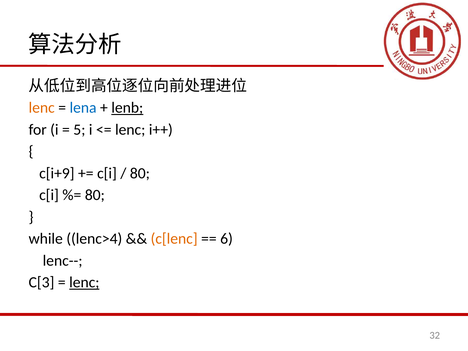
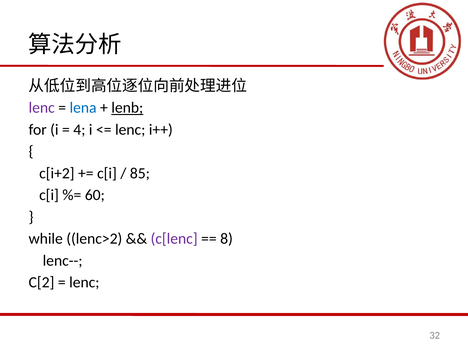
lenc at (42, 108) colour: orange -> purple
5: 5 -> 4
c[i+9: c[i+9 -> c[i+2
80 at (140, 173): 80 -> 85
80 at (95, 195): 80 -> 60
lenc>4: lenc>4 -> lenc>2
c[lenc colour: orange -> purple
6: 6 -> 8
C[3: C[3 -> C[2
lenc at (84, 282) underline: present -> none
